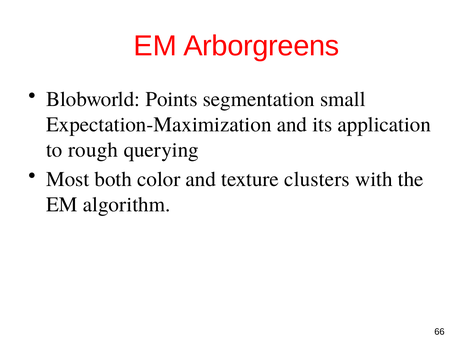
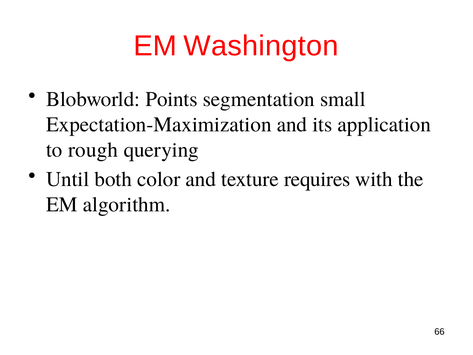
Arborgreens: Arborgreens -> Washington
Most: Most -> Until
clusters: clusters -> requires
